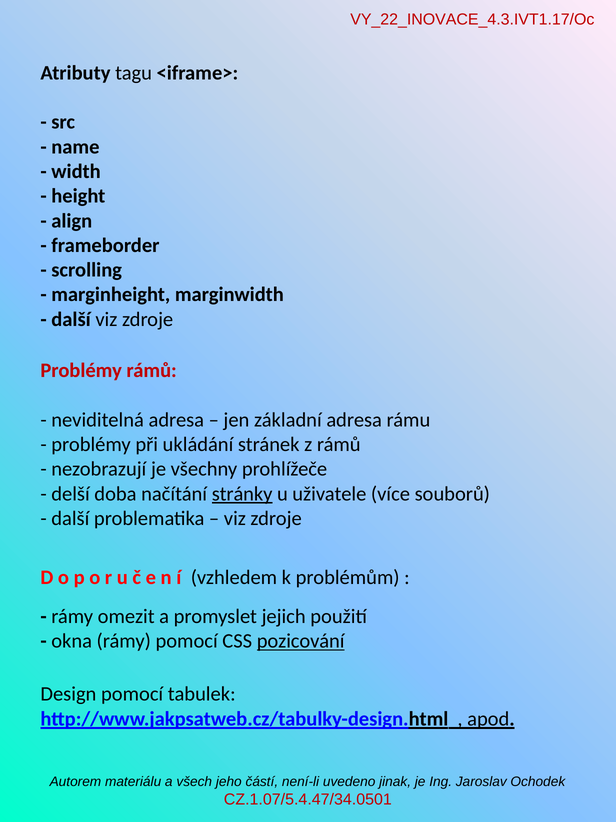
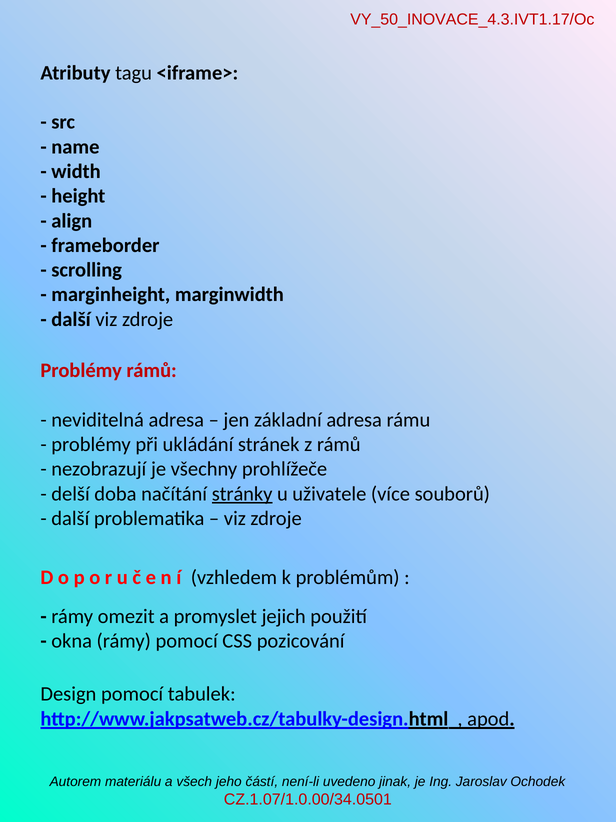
VY_22_INOVACE_4.3.IVT1.17/Oc: VY_22_INOVACE_4.3.IVT1.17/Oc -> VY_50_INOVACE_4.3.IVT1.17/Oc
pozicování underline: present -> none
CZ.1.07/5.4.47/34.0501: CZ.1.07/5.4.47/34.0501 -> CZ.1.07/1.0.00/34.0501
